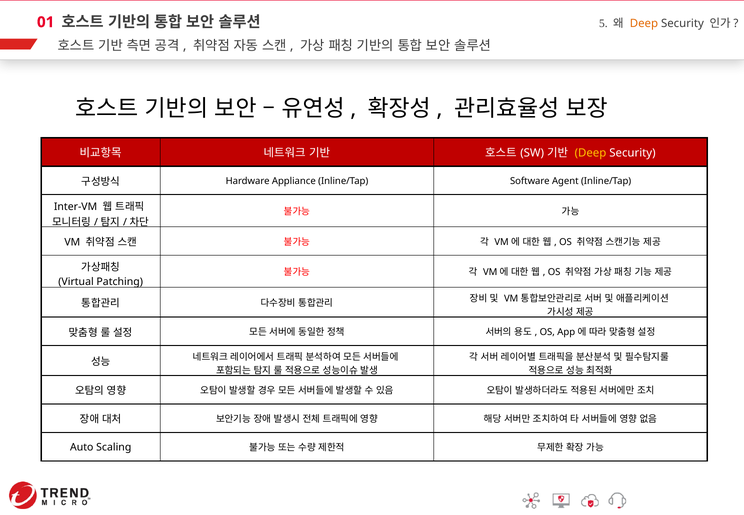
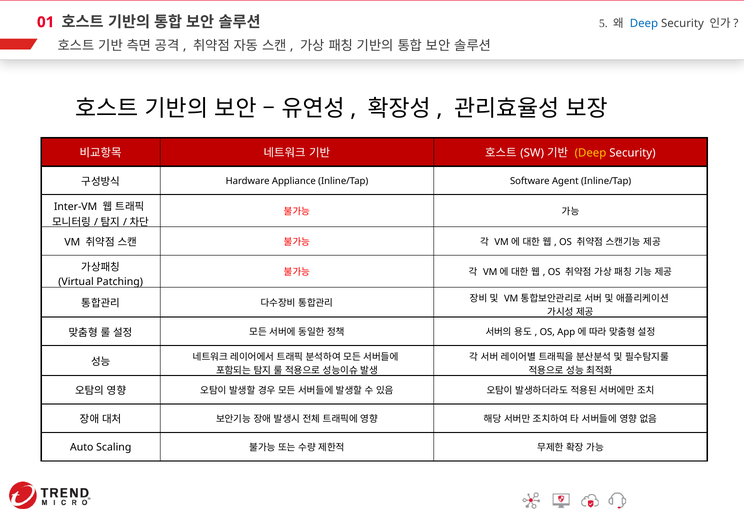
Deep at (644, 24) colour: orange -> blue
